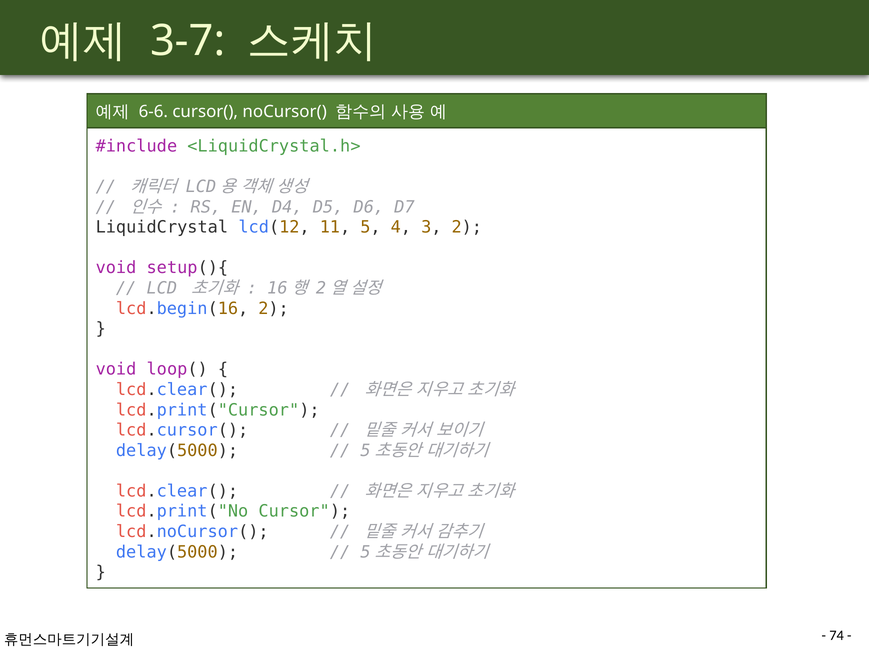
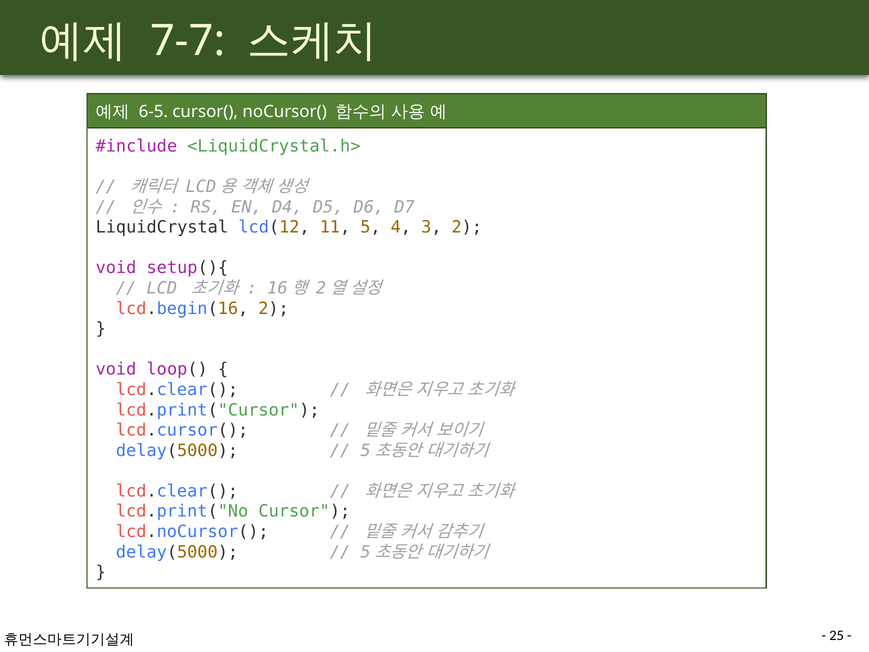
3-7: 3-7 -> 7-7
6-6: 6-6 -> 6-5
74: 74 -> 25
